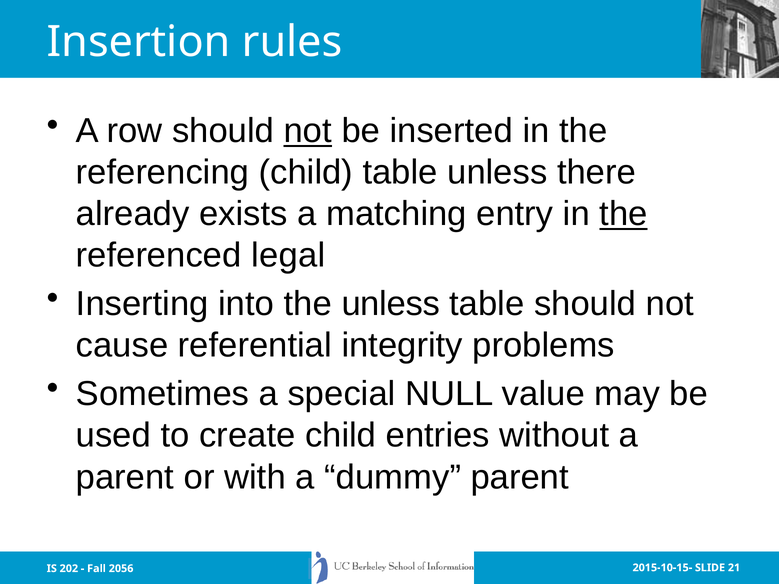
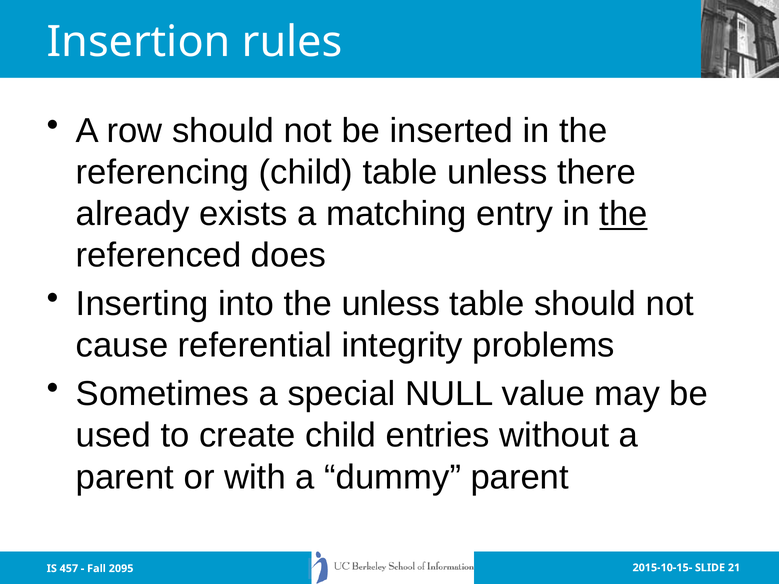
not at (308, 131) underline: present -> none
legal: legal -> does
202: 202 -> 457
2056: 2056 -> 2095
